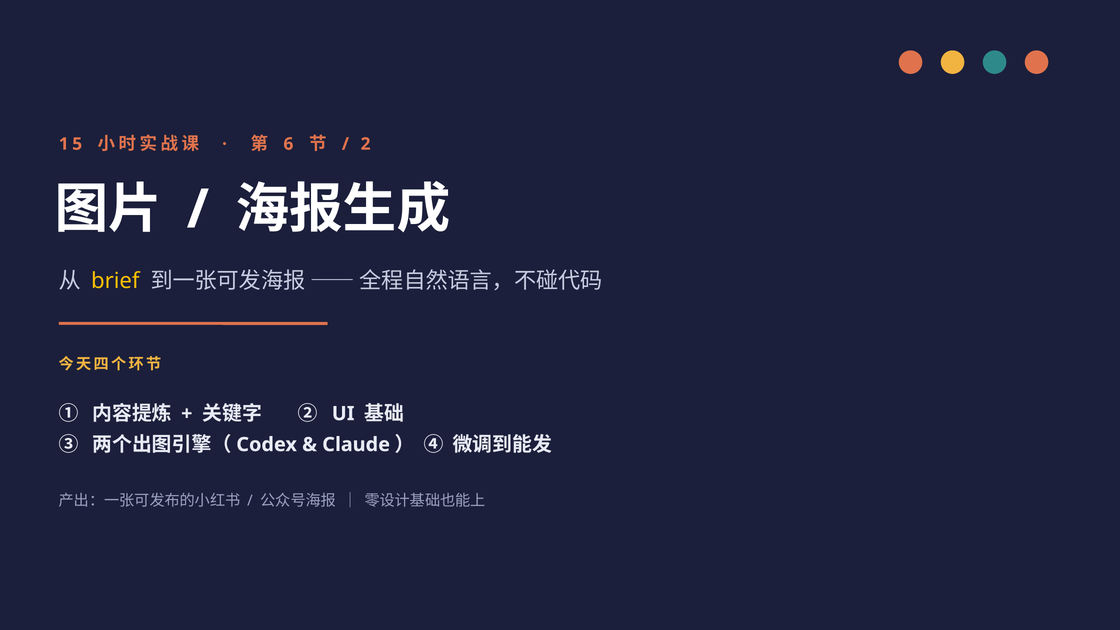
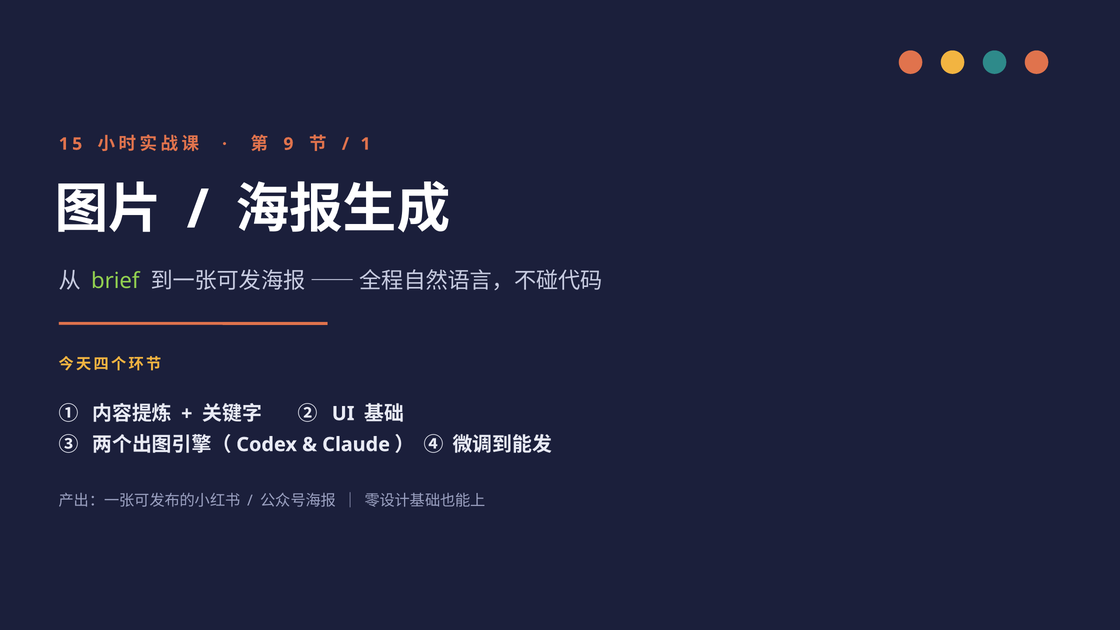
6: 6 -> 9
2: 2 -> 1
brief colour: yellow -> light green
